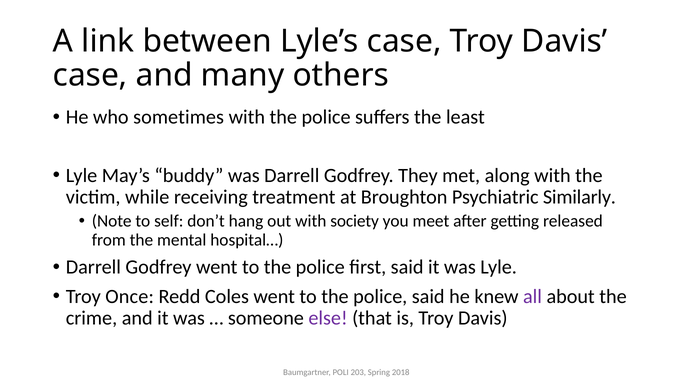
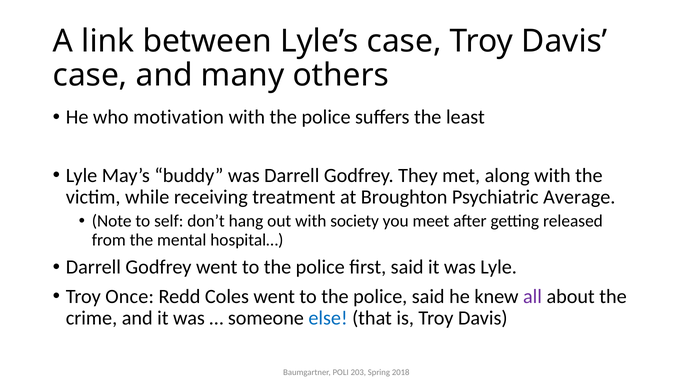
sometimes: sometimes -> motivation
Similarly: Similarly -> Average
else colour: purple -> blue
